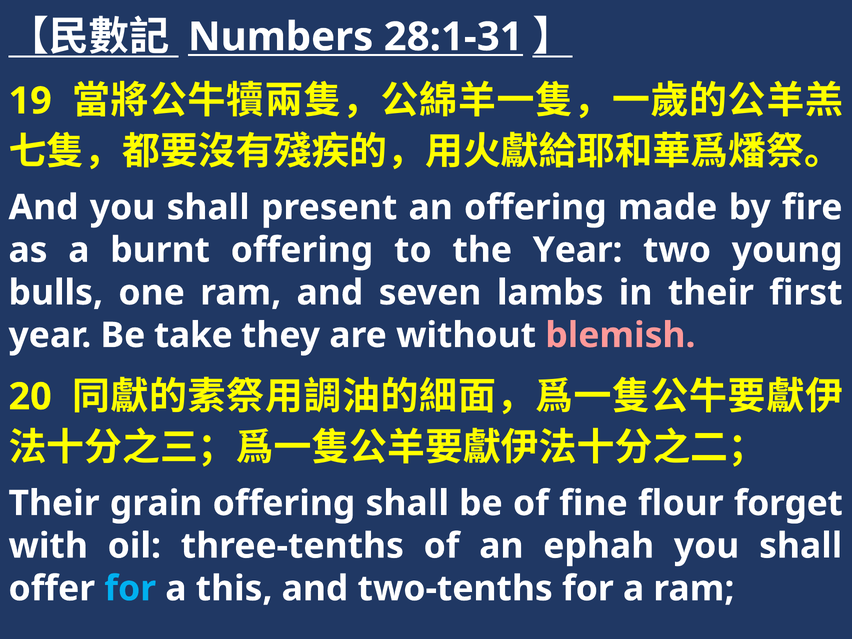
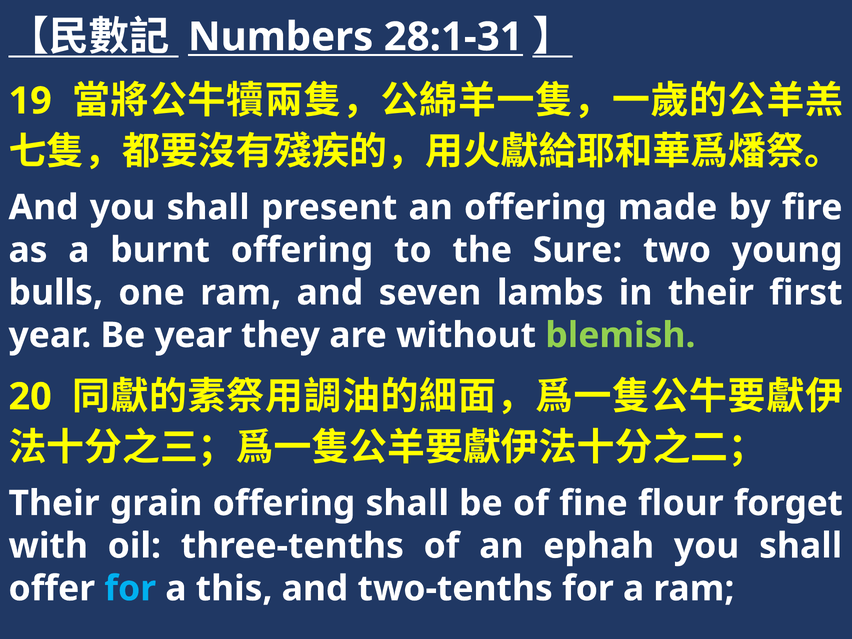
the Year: Year -> Sure
Be take: take -> year
blemish colour: pink -> light green
